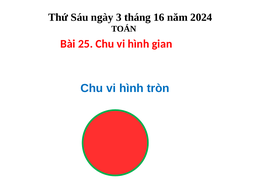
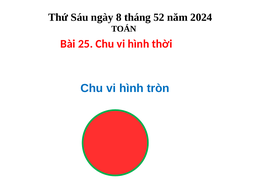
3: 3 -> 8
16: 16 -> 52
gian: gian -> thời
